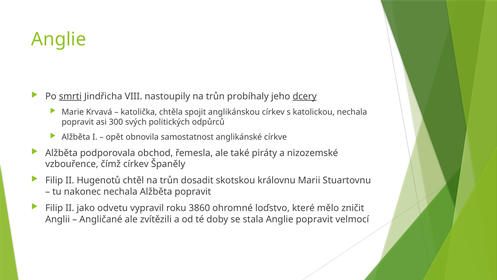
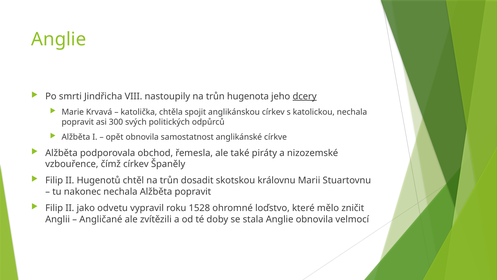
smrti underline: present -> none
probíhaly: probíhaly -> hugenota
3860: 3860 -> 1528
Anglie popravit: popravit -> obnovila
